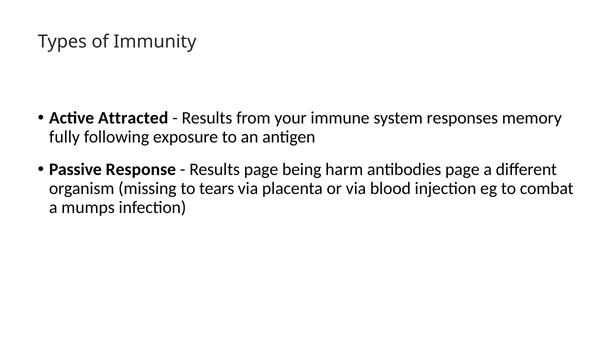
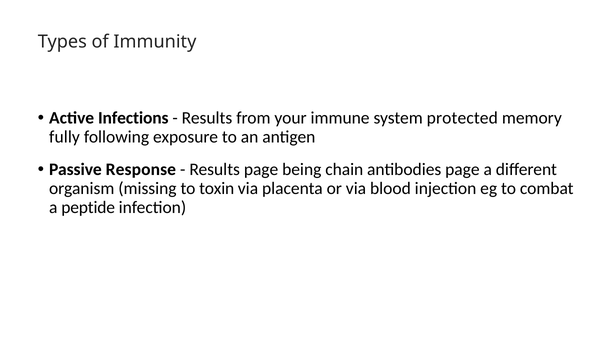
Attracted: Attracted -> Infections
responses: responses -> protected
harm: harm -> chain
tears: tears -> toxin
mumps: mumps -> peptide
